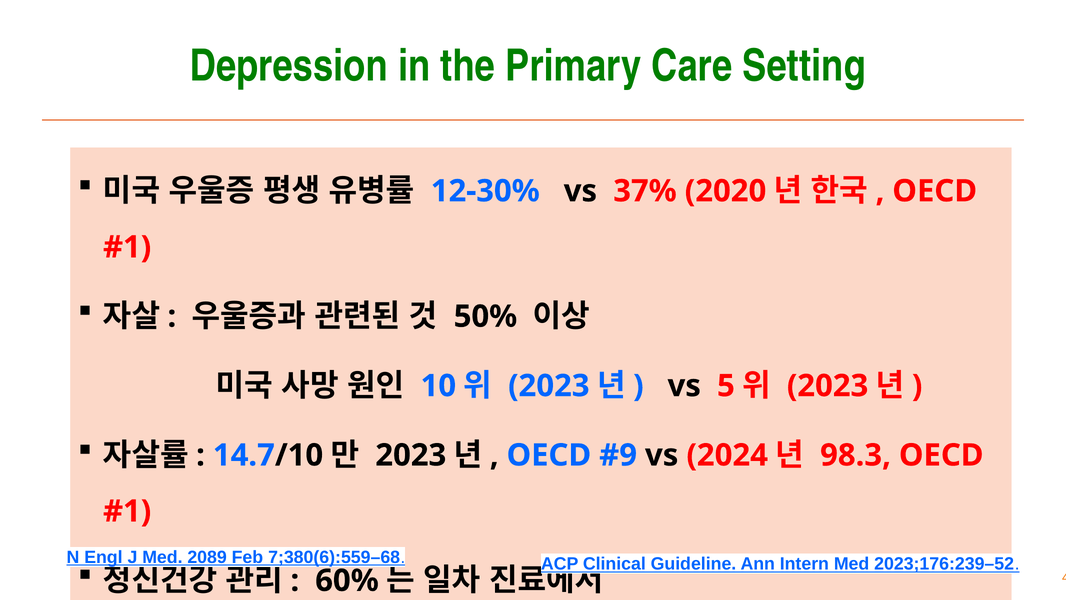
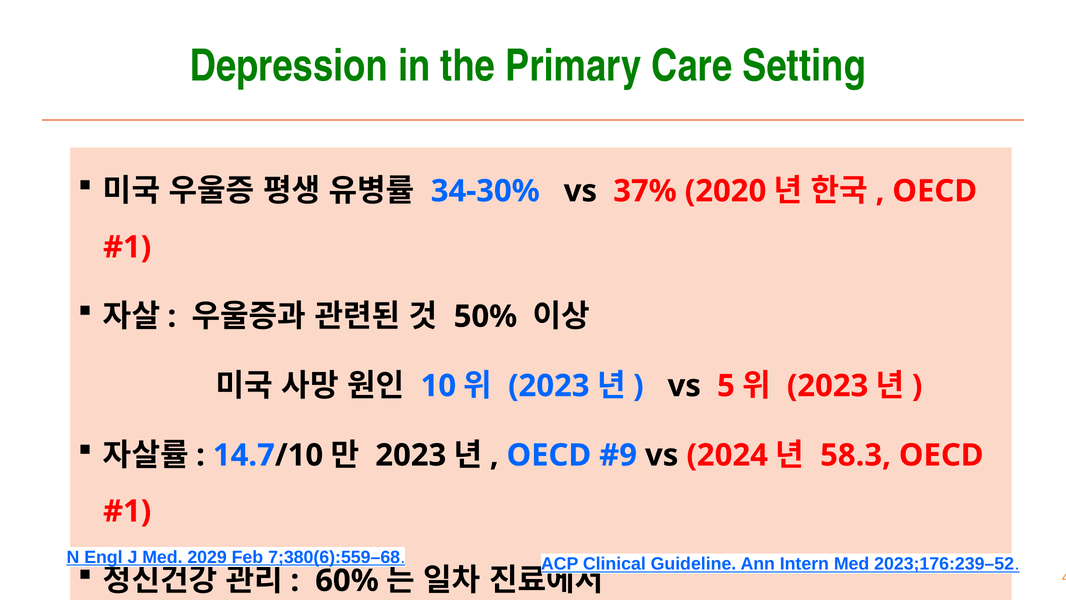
12-30%: 12-30% -> 34-30%
98.3: 98.3 -> 58.3
2089: 2089 -> 2029
